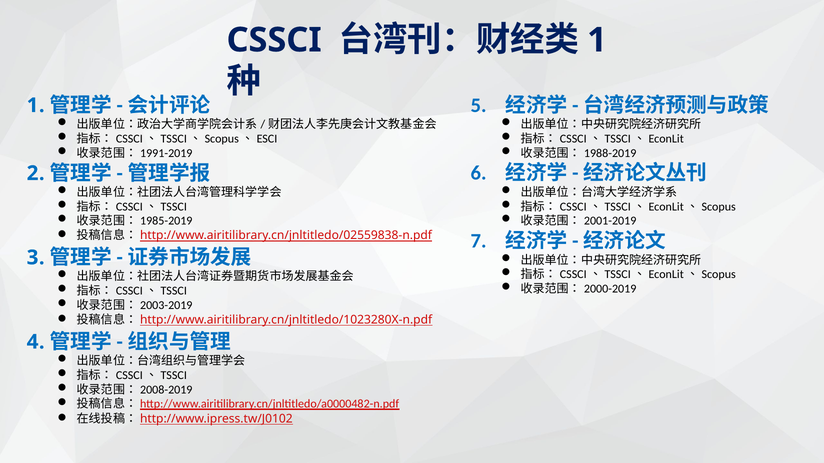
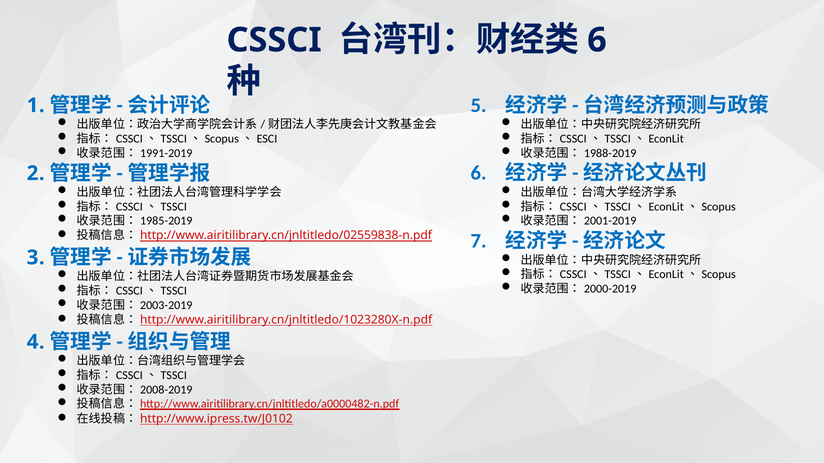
1 at (597, 40): 1 -> 6
